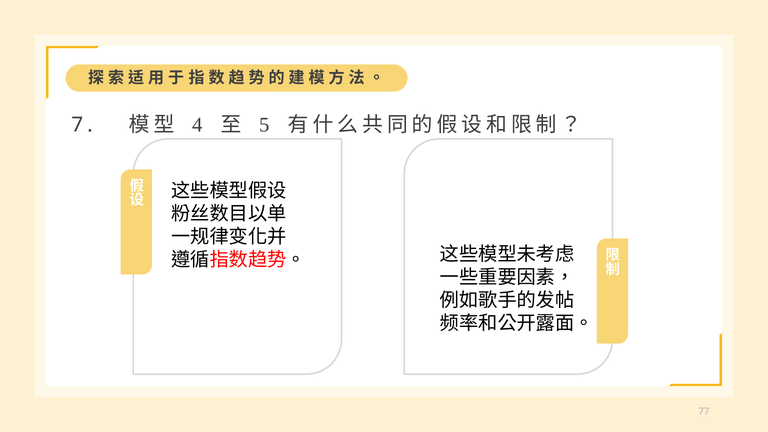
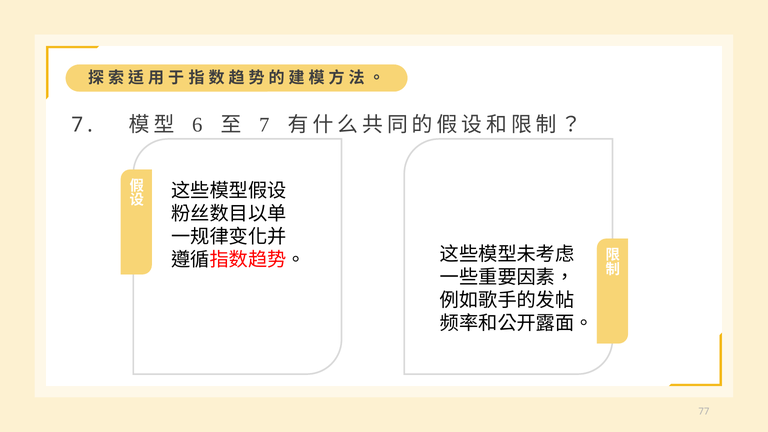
4: 4 -> 6
5 at (264, 125): 5 -> 7
